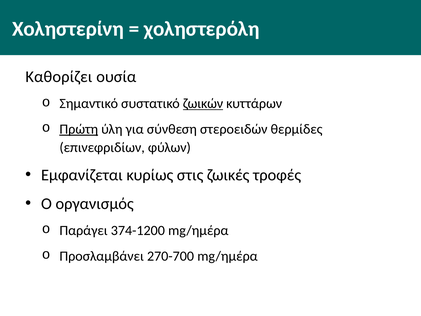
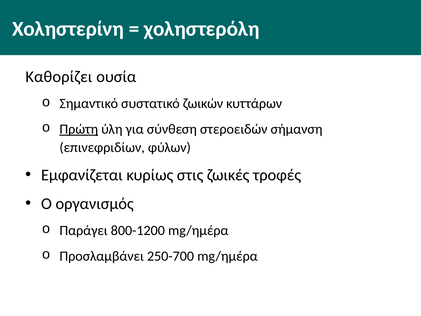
ζωικών underline: present -> none
θερμίδες: θερμίδες -> σήμανση
374-1200: 374-1200 -> 800-1200
270-700: 270-700 -> 250-700
